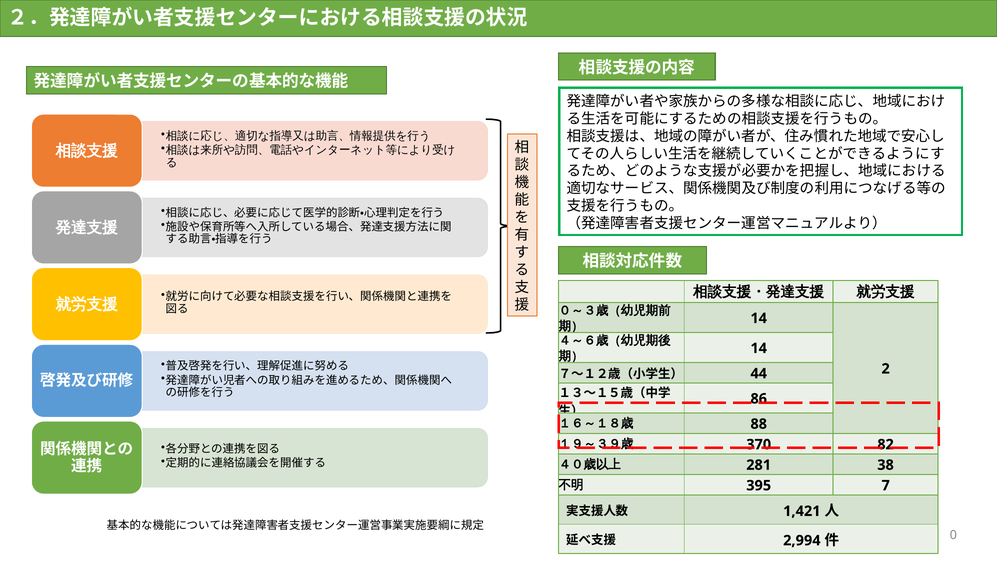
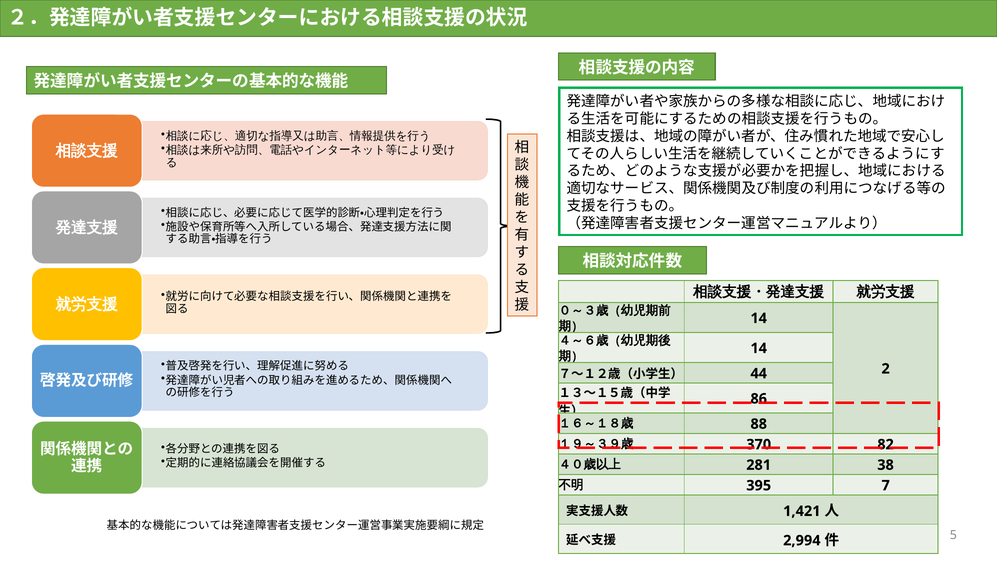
0: 0 -> 5
